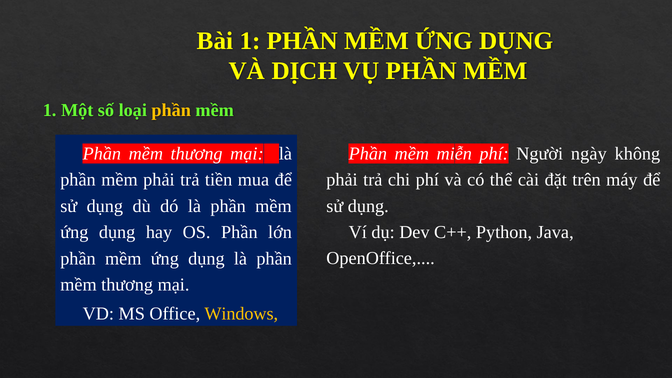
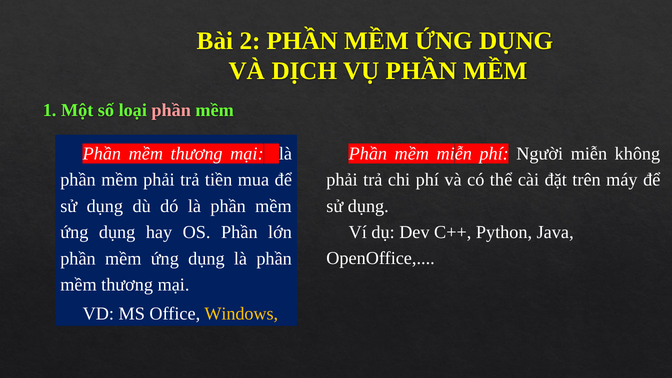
Bài 1: 1 -> 2
phần at (171, 110) colour: yellow -> pink
Người ngày: ngày -> miễn
